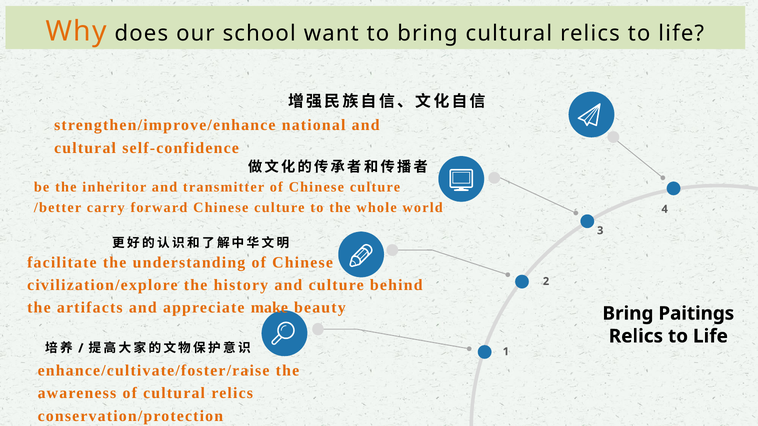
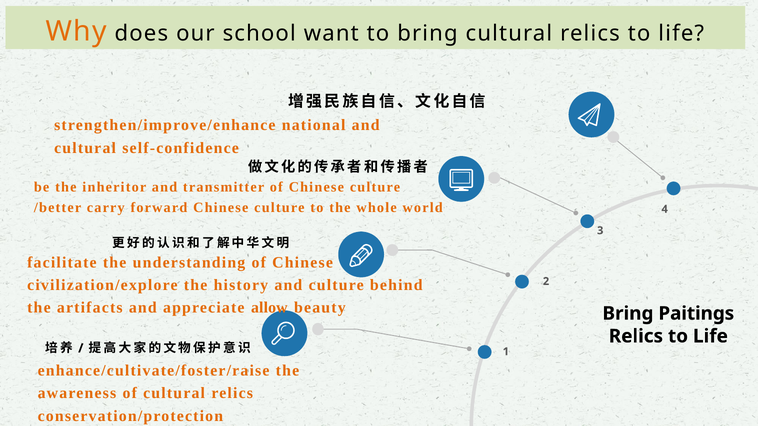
make: make -> allow
